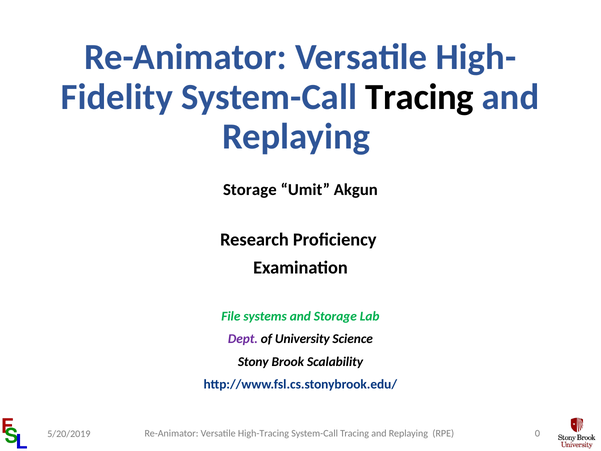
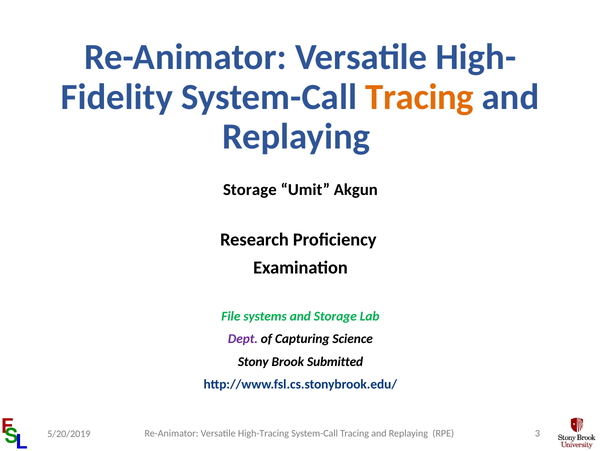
Tracing at (420, 97) colour: black -> orange
University: University -> Capturing
Scalability: Scalability -> Submitted
0: 0 -> 3
